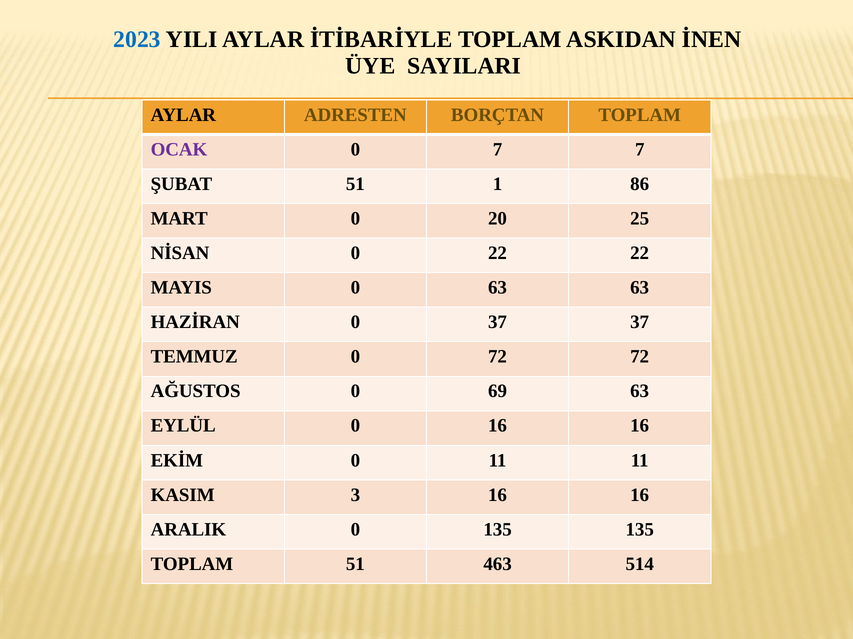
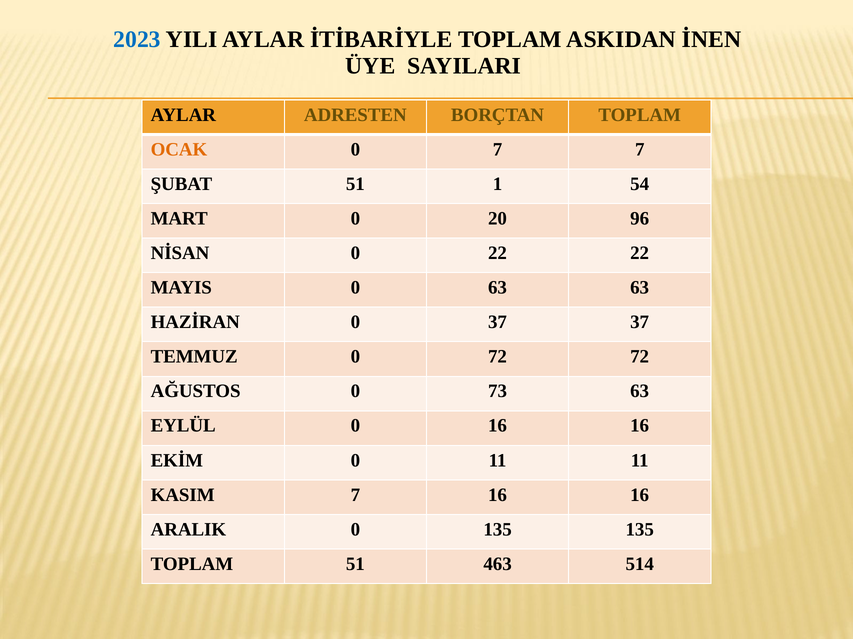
OCAK colour: purple -> orange
86: 86 -> 54
25: 25 -> 96
69: 69 -> 73
KASIM 3: 3 -> 7
